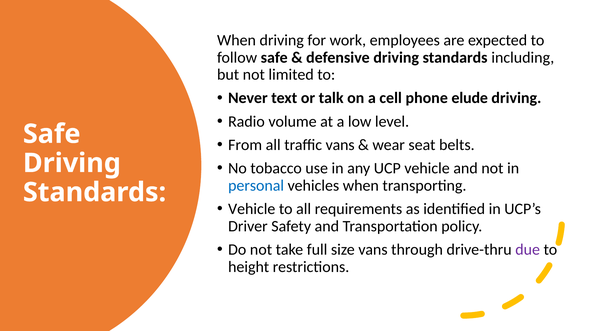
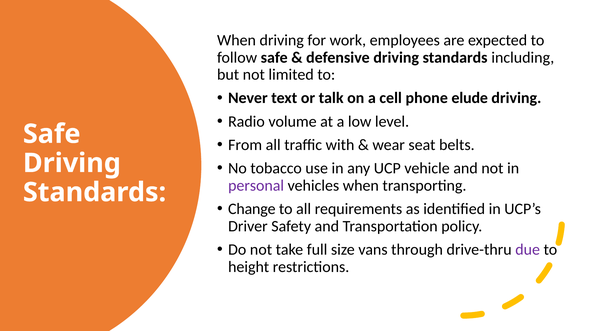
traffic vans: vans -> with
personal colour: blue -> purple
Vehicle at (252, 209): Vehicle -> Change
